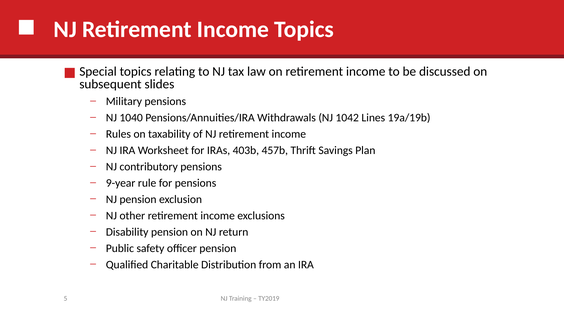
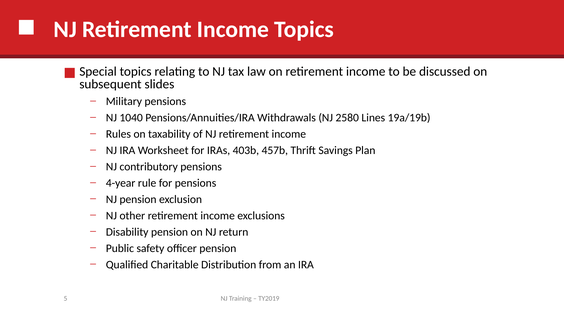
1042: 1042 -> 2580
9-year: 9-year -> 4-year
